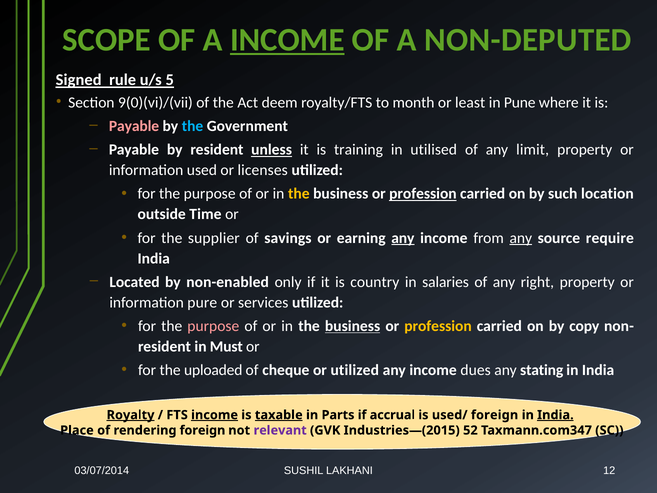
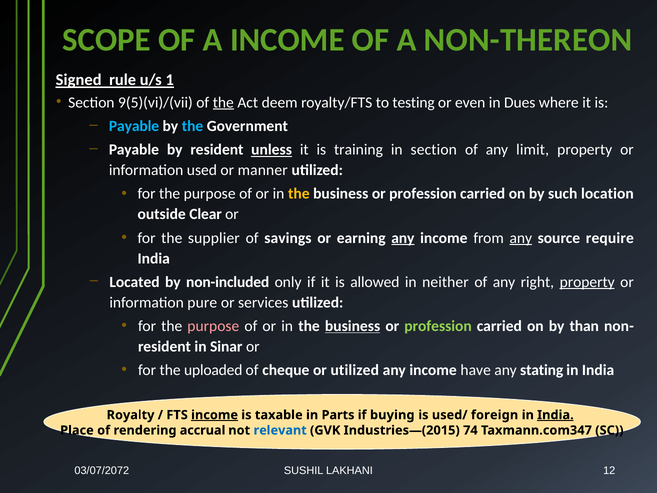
INCOME at (287, 40) underline: present -> none
NON-DEPUTED: NON-DEPUTED -> NON-THEREON
5: 5 -> 1
9(0)(vi)/(vii: 9(0)(vi)/(vii -> 9(5)(vi)/(vii
the at (223, 102) underline: none -> present
month: month -> testing
least: least -> even
Pune: Pune -> Dues
Payable at (134, 126) colour: pink -> light blue
in utilised: utilised -> section
licenses: licenses -> manner
profession at (423, 194) underline: present -> none
Time: Time -> Clear
non-enabled: non-enabled -> non-included
country: country -> allowed
salaries: salaries -> neither
property at (587, 282) underline: none -> present
profession at (438, 326) colour: yellow -> light green
copy: copy -> than
Must: Must -> Sinar
dues: dues -> have
Royalty underline: present -> none
taxable underline: present -> none
accrual: accrual -> buying
rendering foreign: foreign -> accrual
relevant colour: purple -> blue
52: 52 -> 74
03/07/2014: 03/07/2014 -> 03/07/2072
